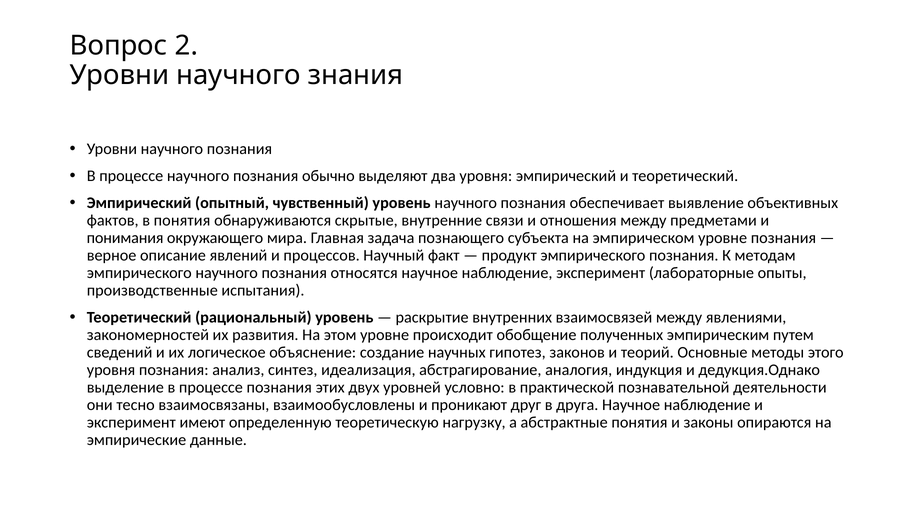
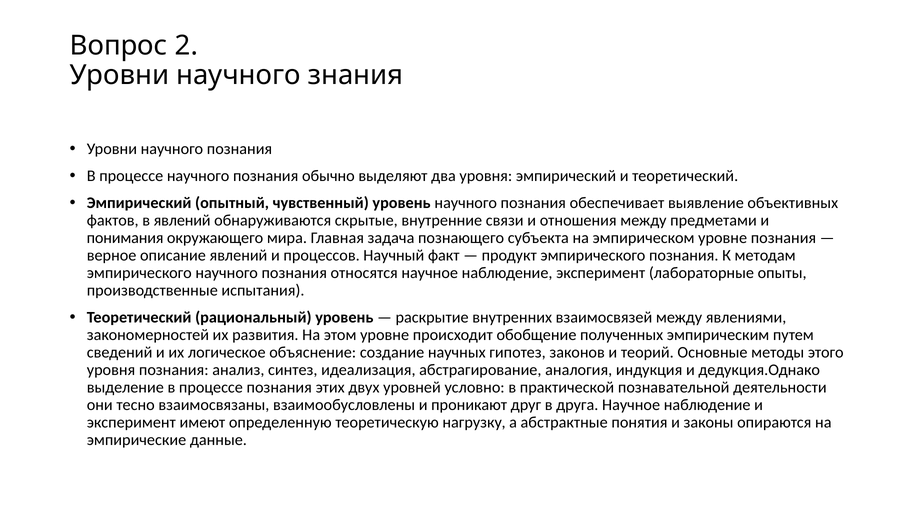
в понятия: понятия -> явлений
